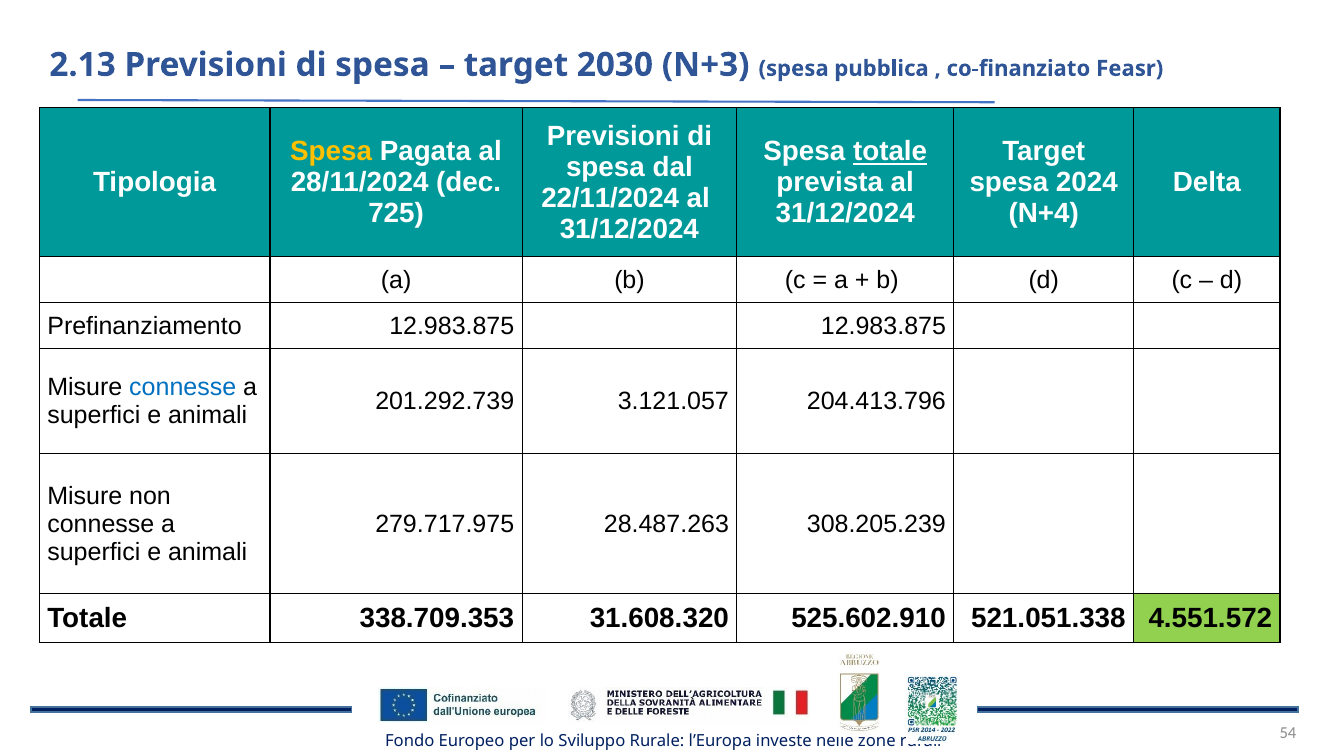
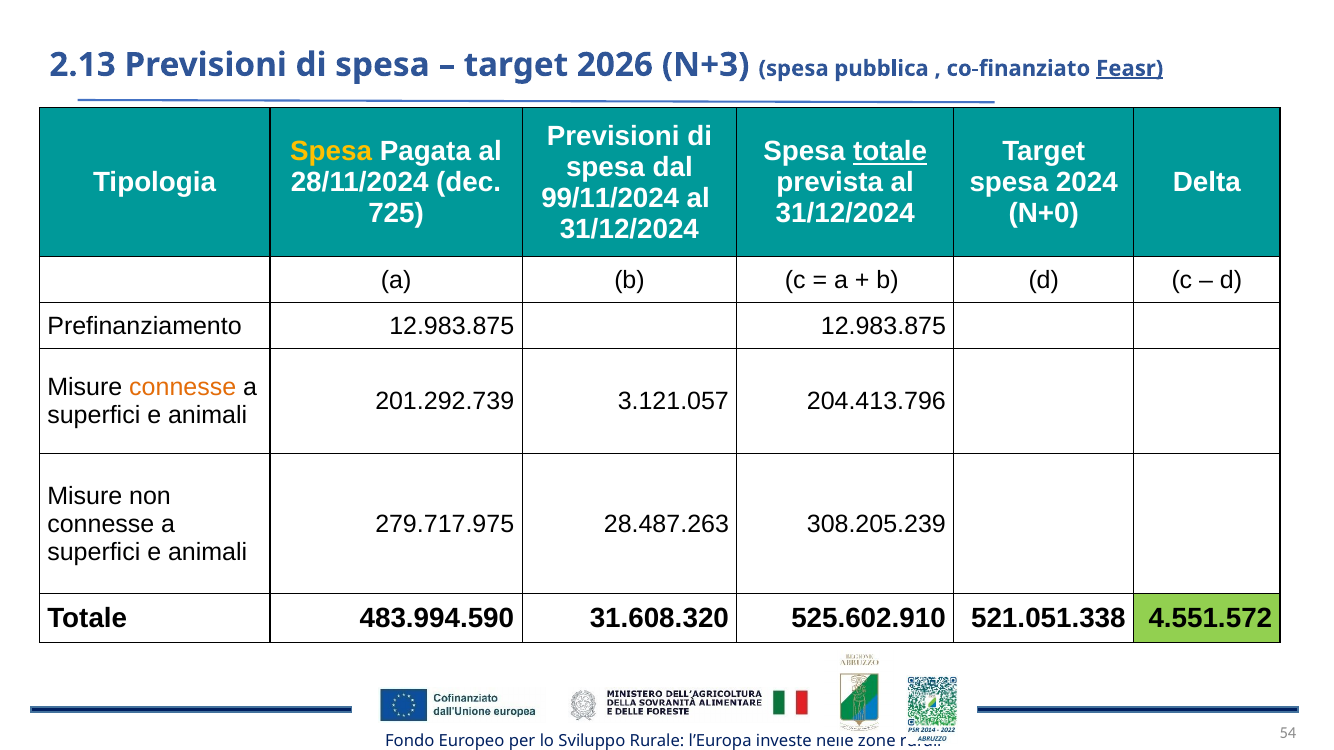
2030: 2030 -> 2026
Feasr underline: none -> present
22/11/2024: 22/11/2024 -> 99/11/2024
N+4: N+4 -> N+0
connesse at (183, 388) colour: blue -> orange
338.709.353: 338.709.353 -> 483.994.590
